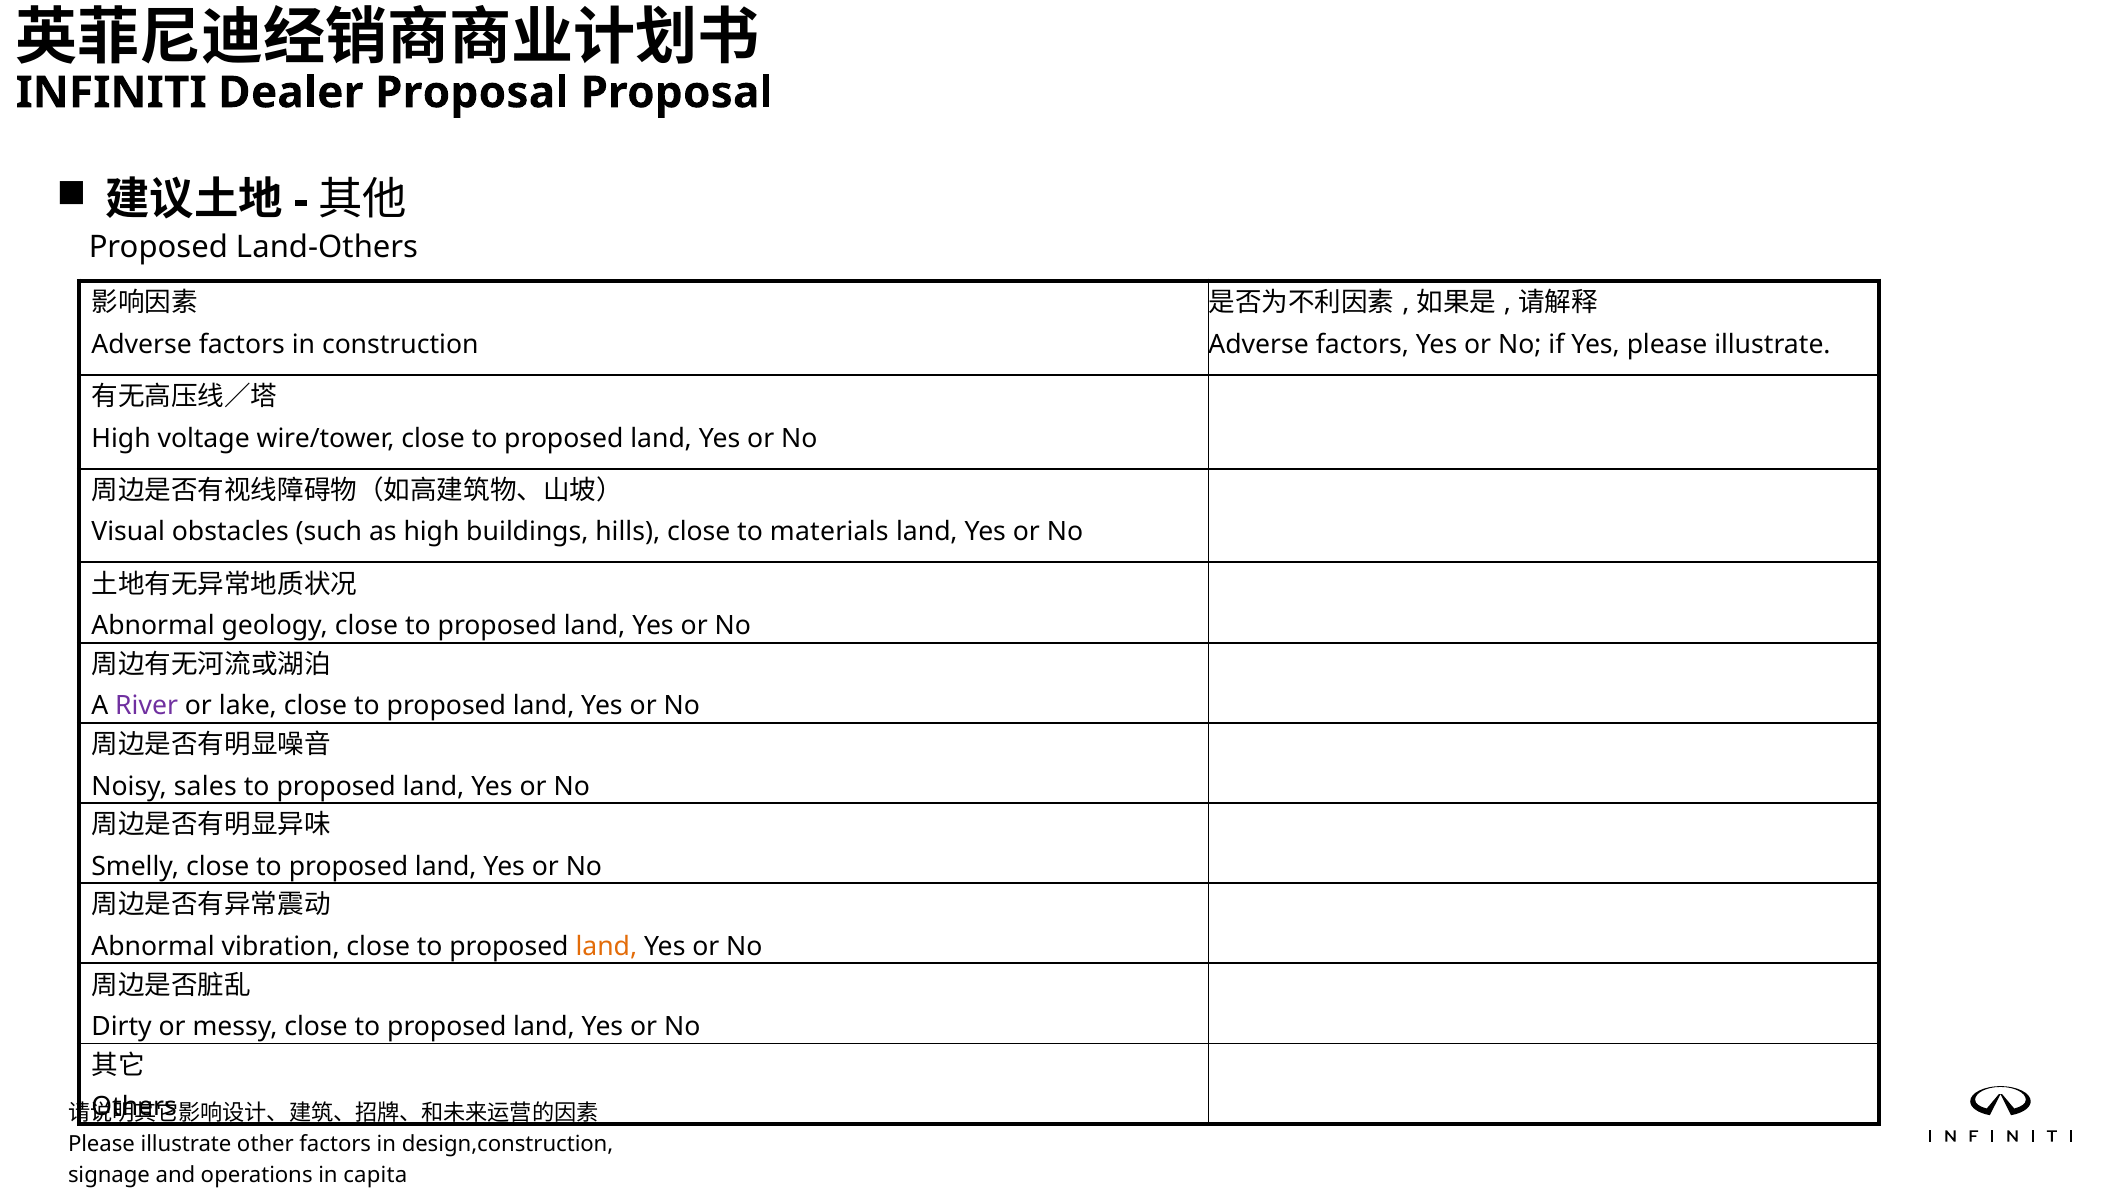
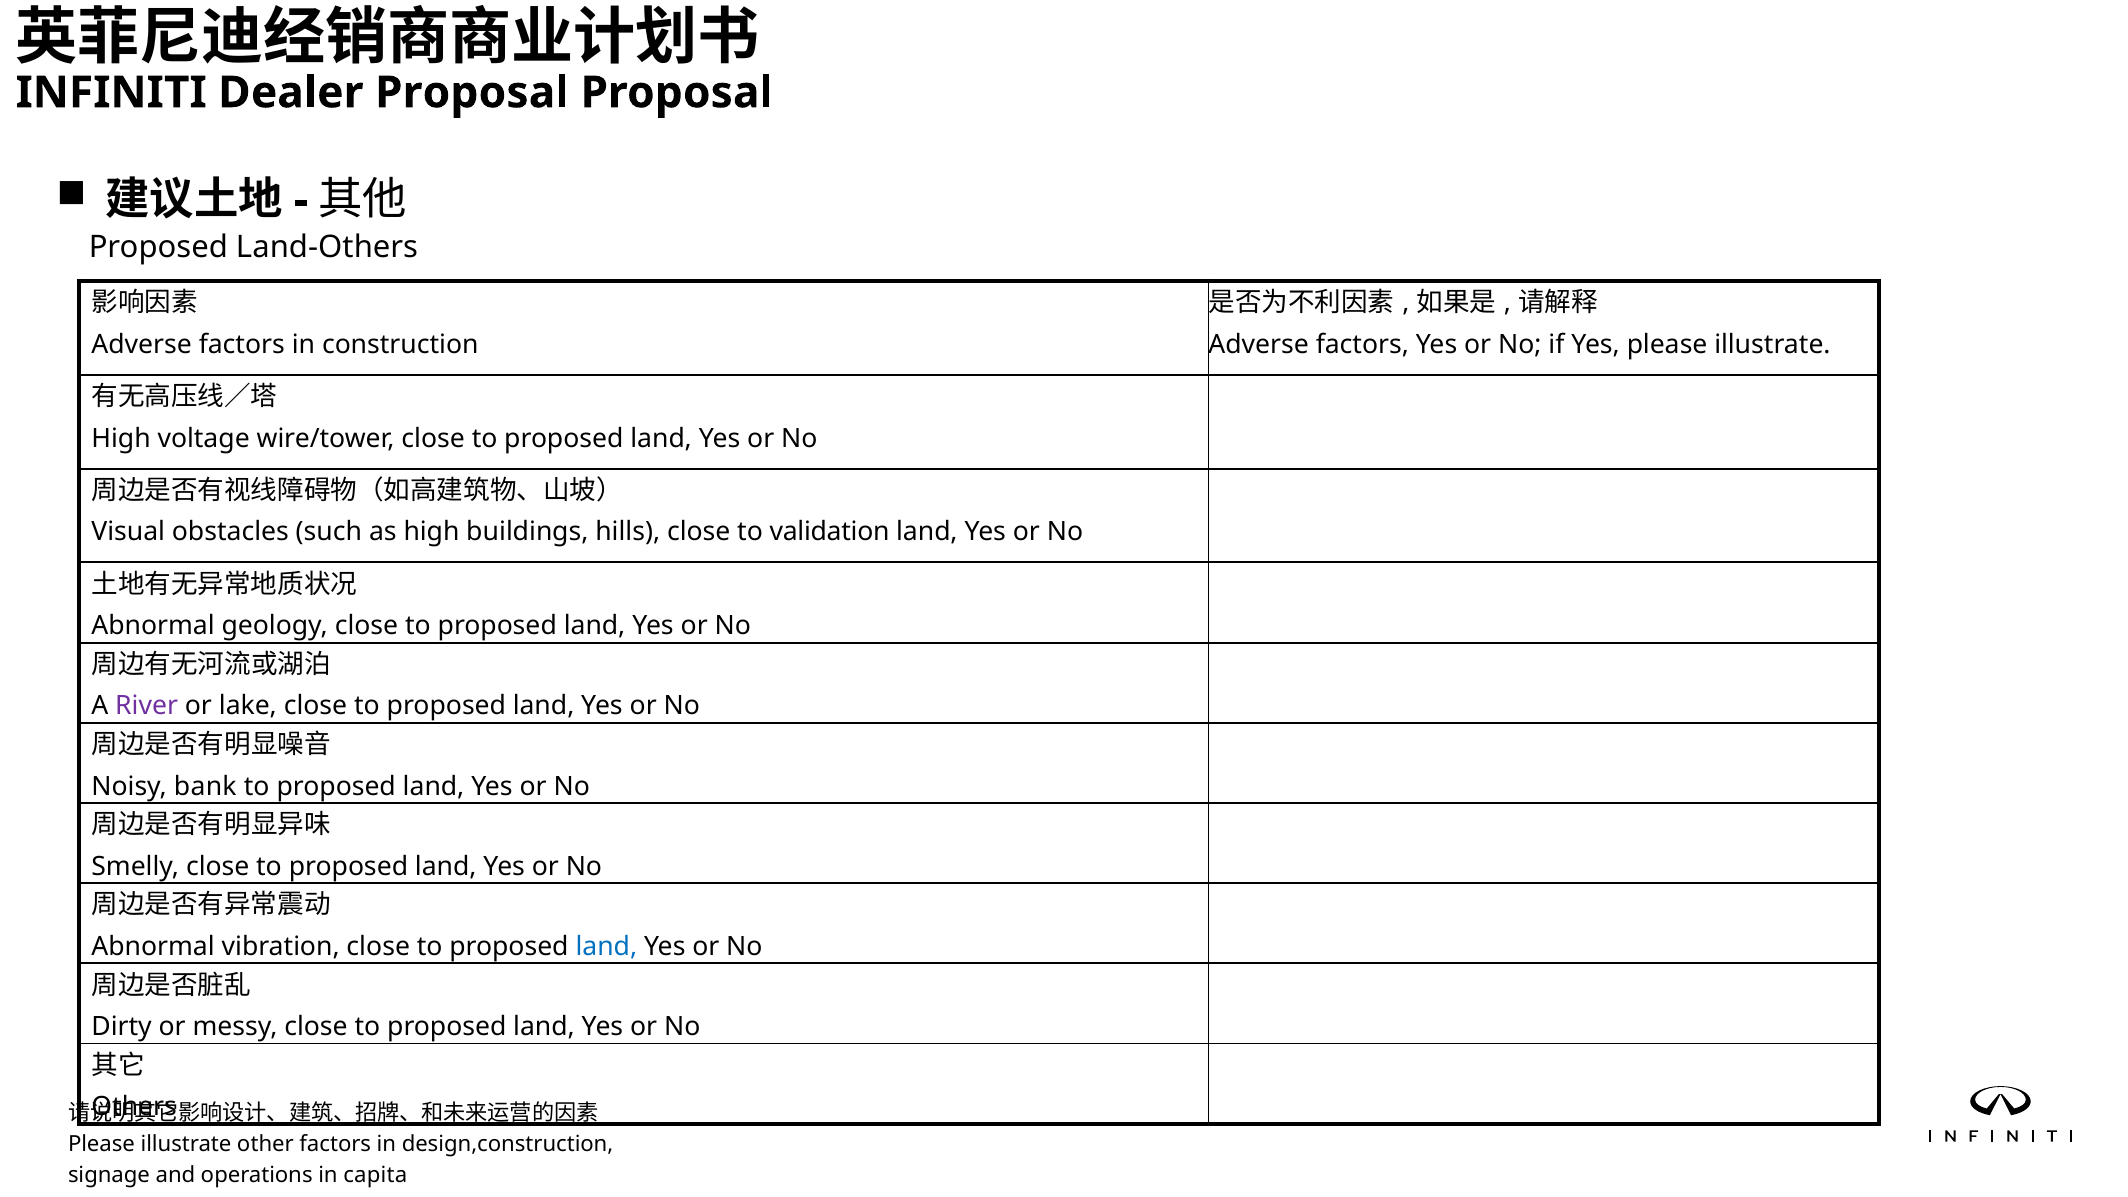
materials: materials -> validation
sales: sales -> bank
land at (606, 947) colour: orange -> blue
